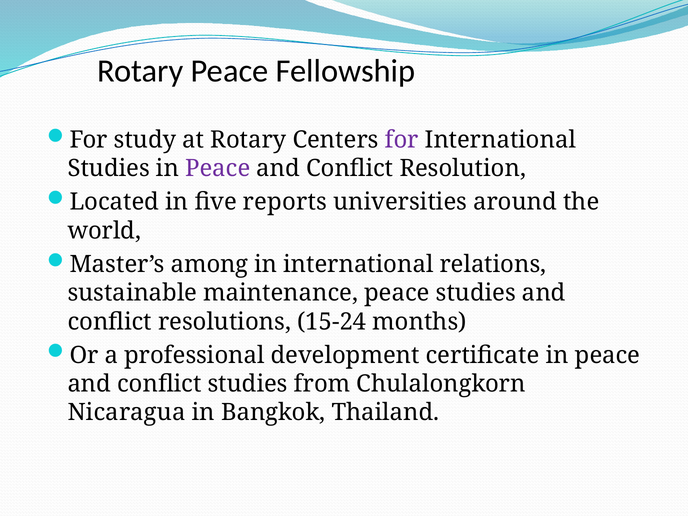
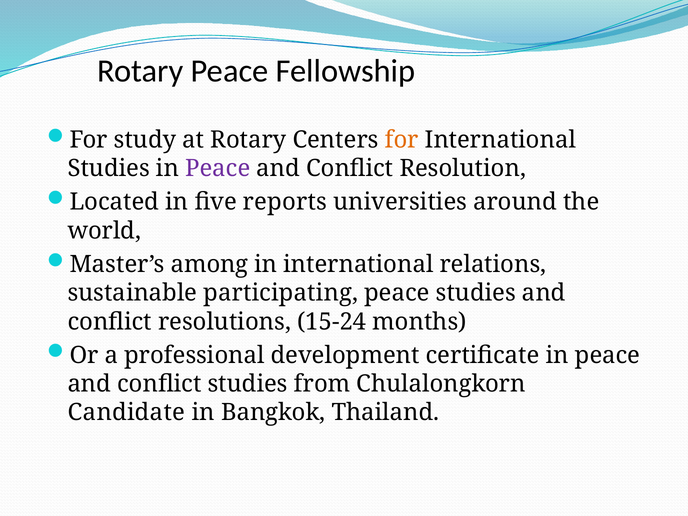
for at (402, 140) colour: purple -> orange
maintenance: maintenance -> participating
Nicaragua: Nicaragua -> Candidate
